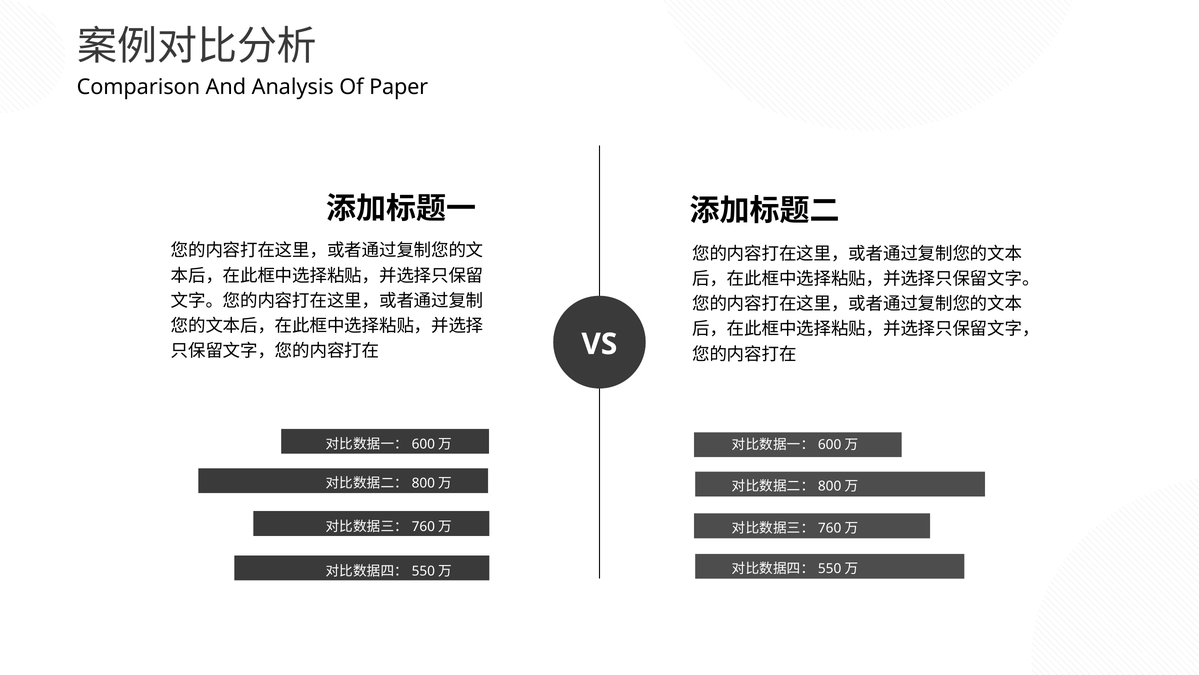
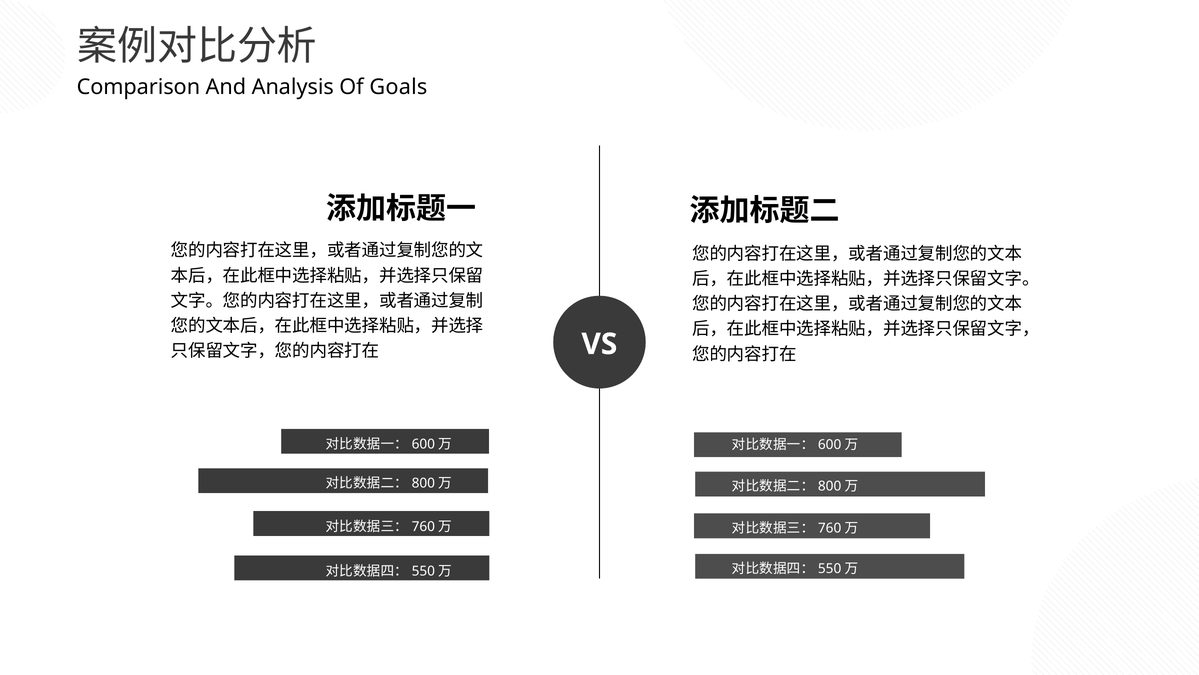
Paper: Paper -> Goals
